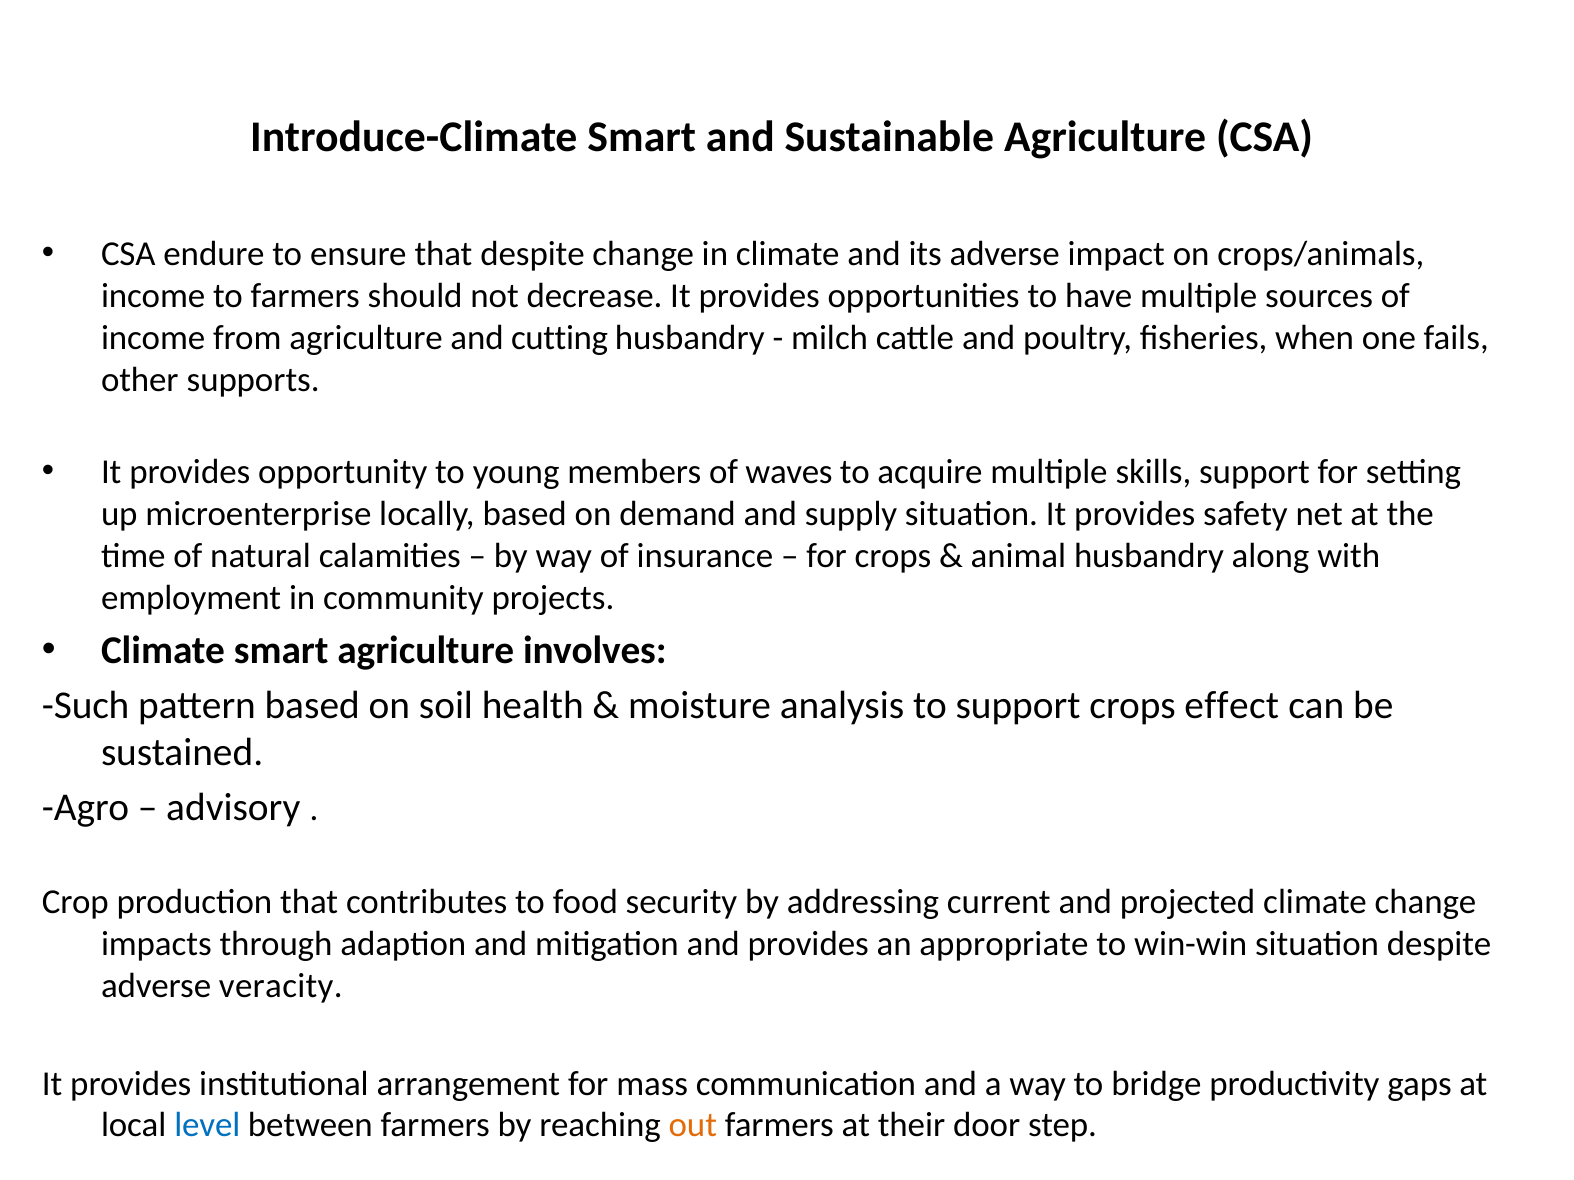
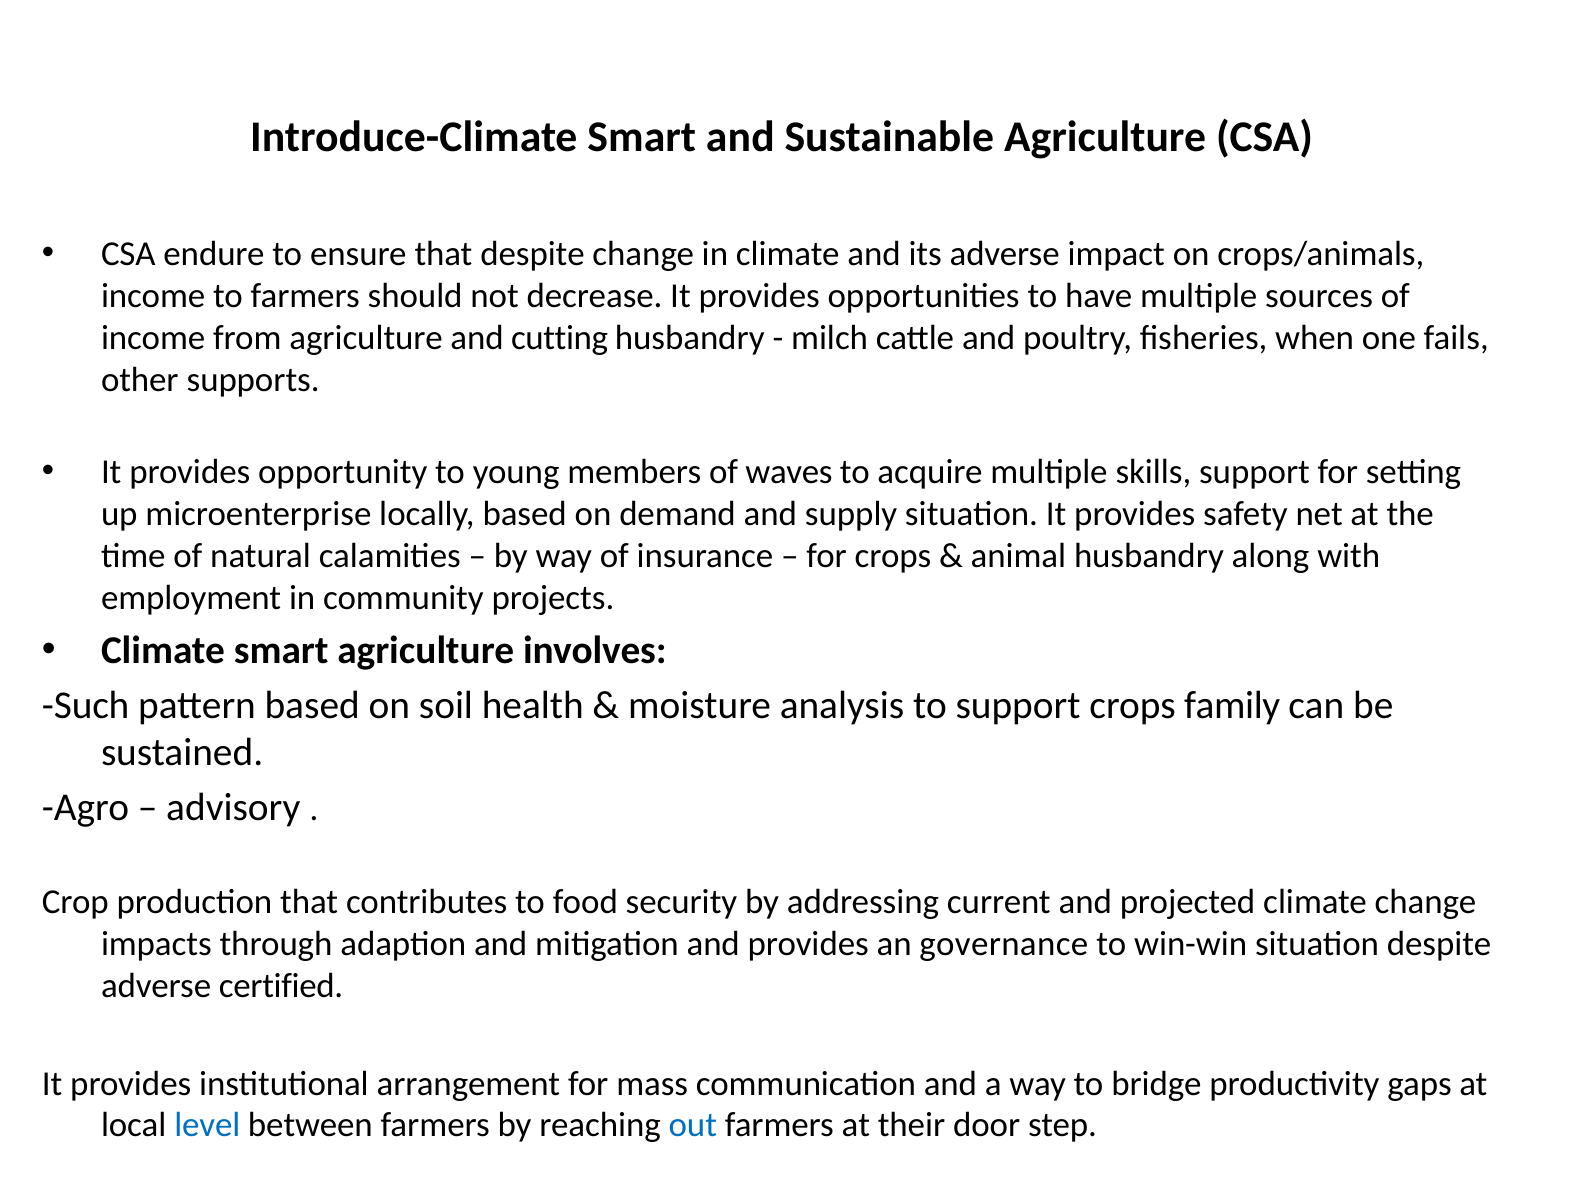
effect: effect -> family
appropriate: appropriate -> governance
veracity: veracity -> certified
out colour: orange -> blue
